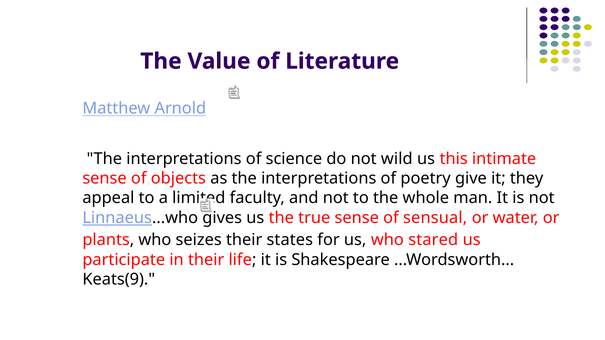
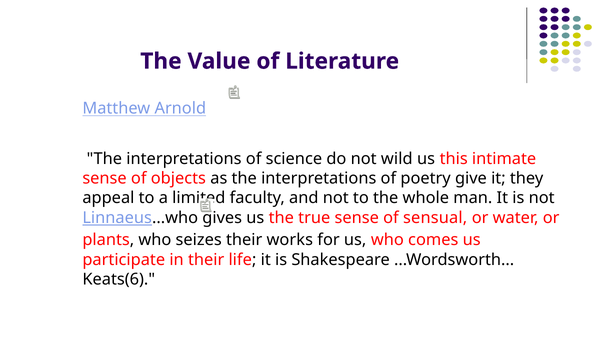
states: states -> works
stared: stared -> comes
Keats(9: Keats(9 -> Keats(6
